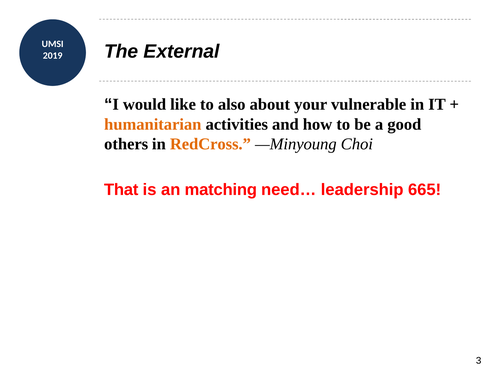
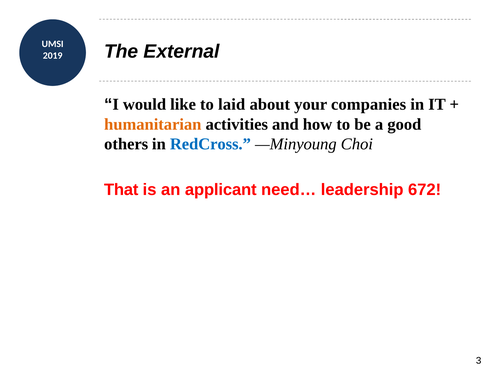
also: also -> laid
vulnerable: vulnerable -> companies
RedCross colour: orange -> blue
matching: matching -> applicant
665: 665 -> 672
